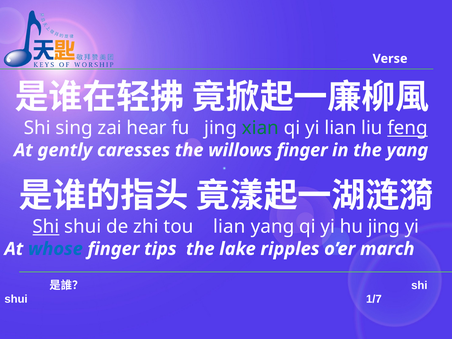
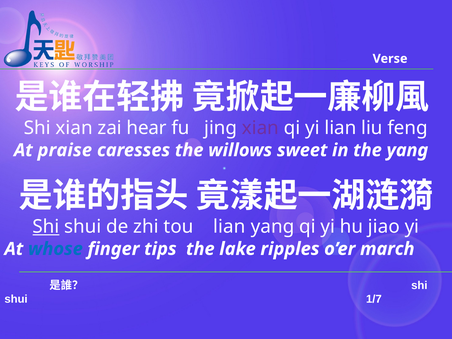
Shi sing: sing -> xian
xian at (260, 128) colour: green -> purple
feng underline: present -> none
gently: gently -> praise
willows finger: finger -> sweet
hu jing: jing -> jiao
